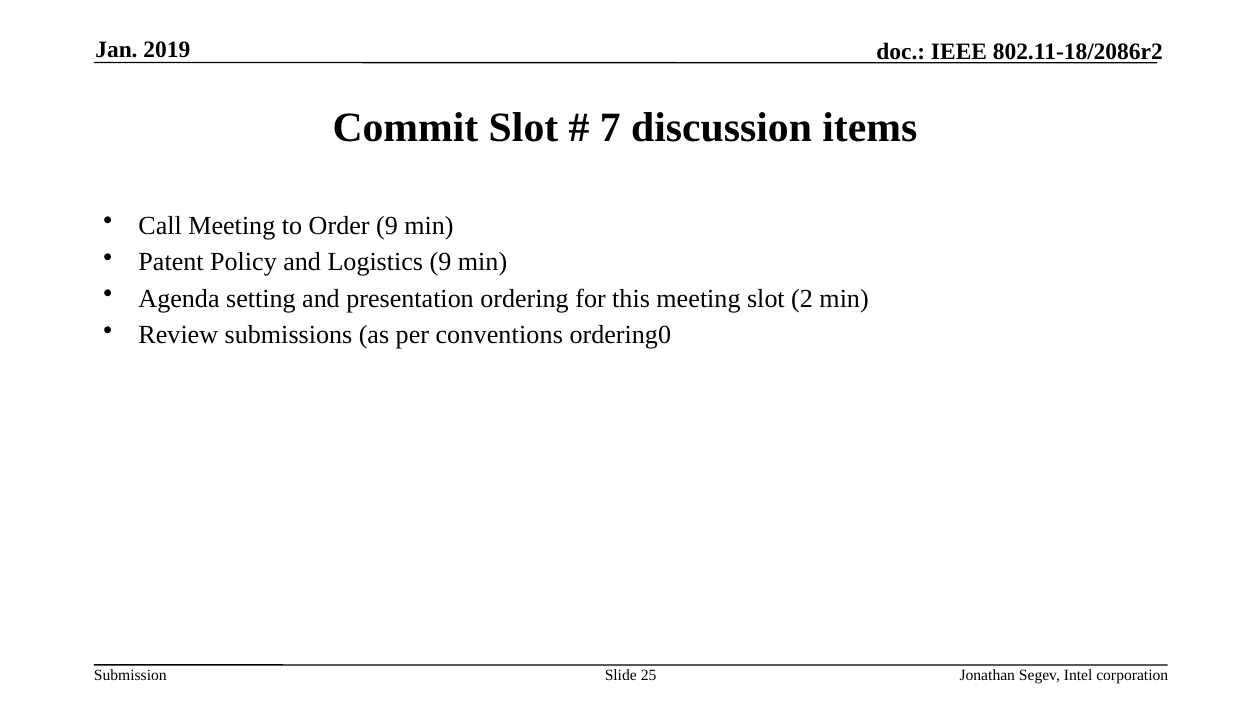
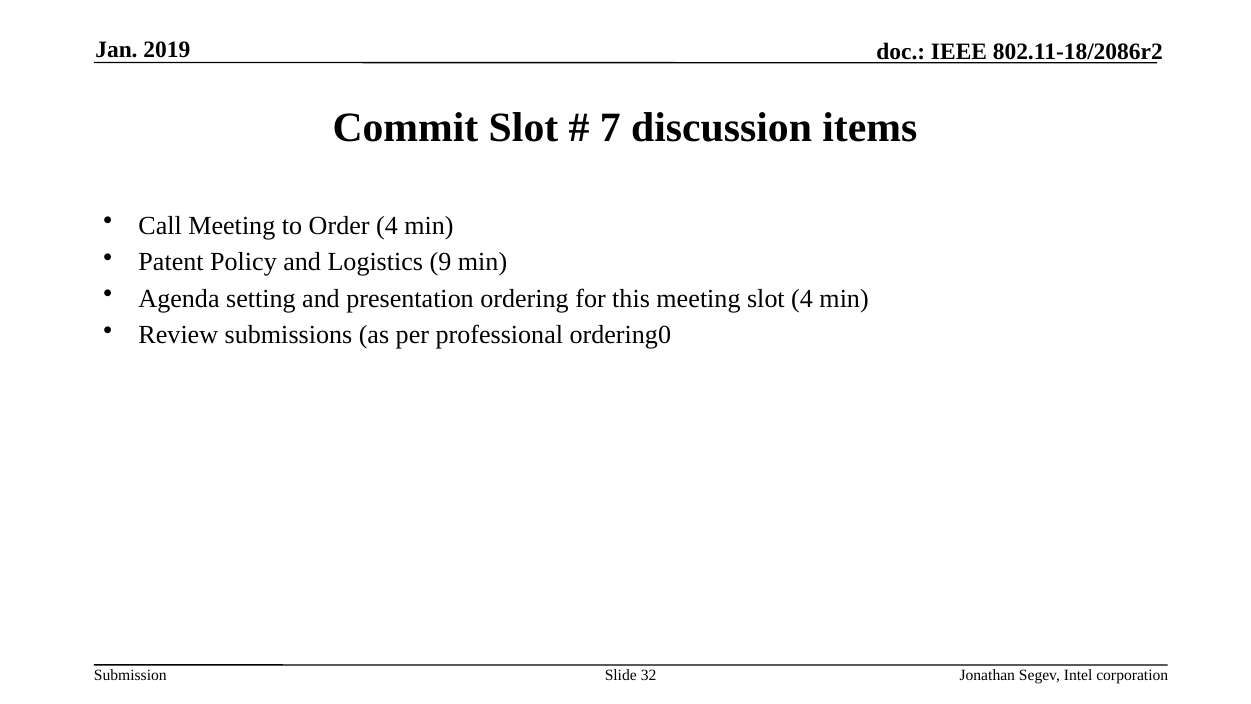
Order 9: 9 -> 4
slot 2: 2 -> 4
conventions: conventions -> professional
25: 25 -> 32
